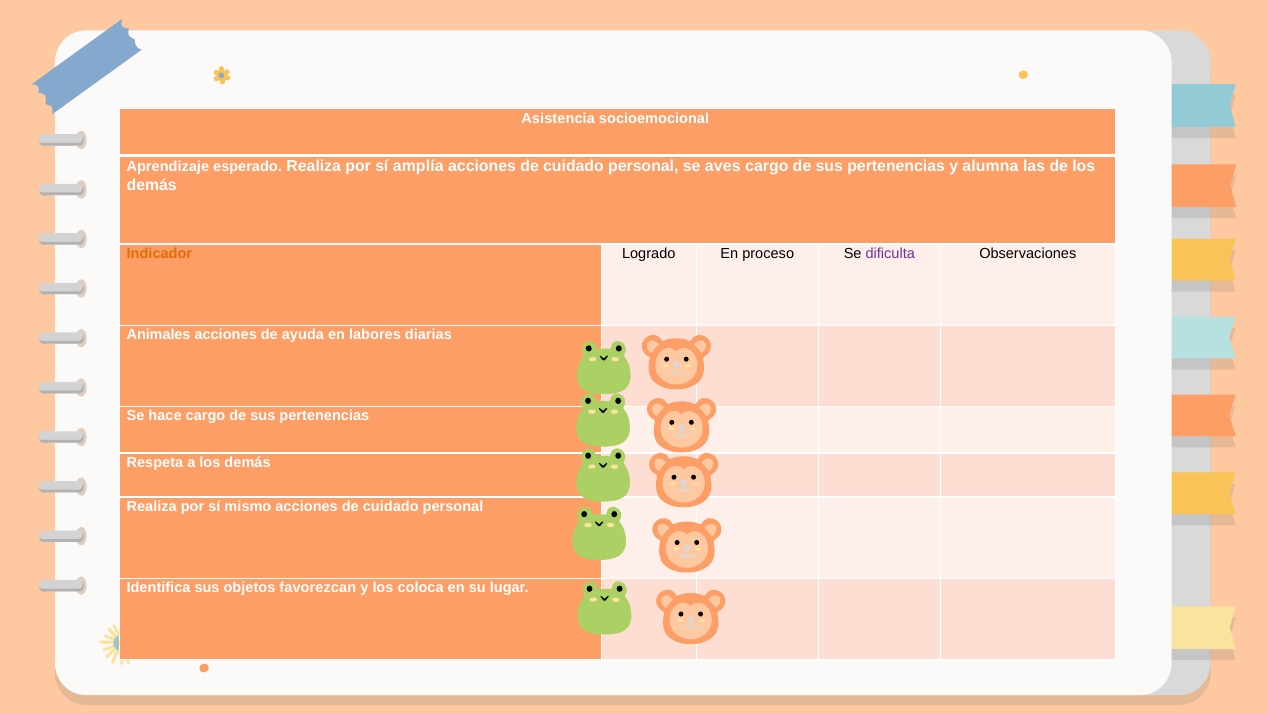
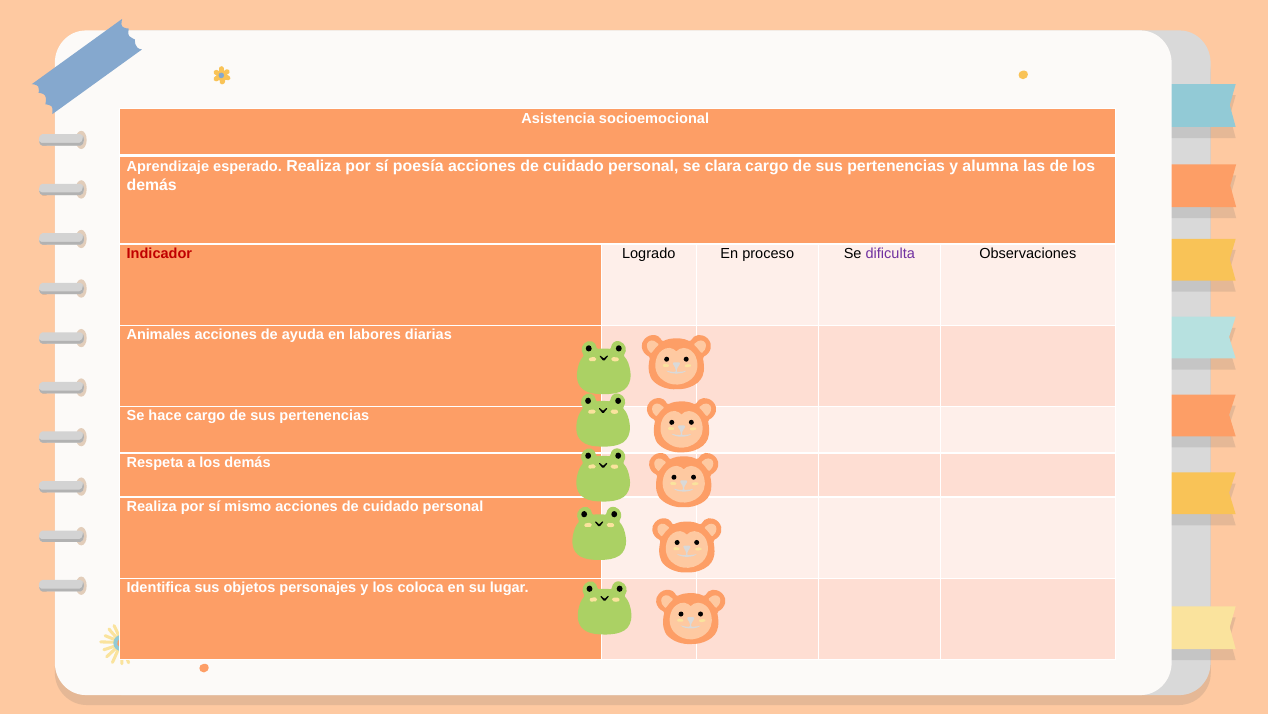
amplía: amplía -> poesía
aves: aves -> clara
Indicador colour: orange -> red
favorezcan: favorezcan -> personajes
